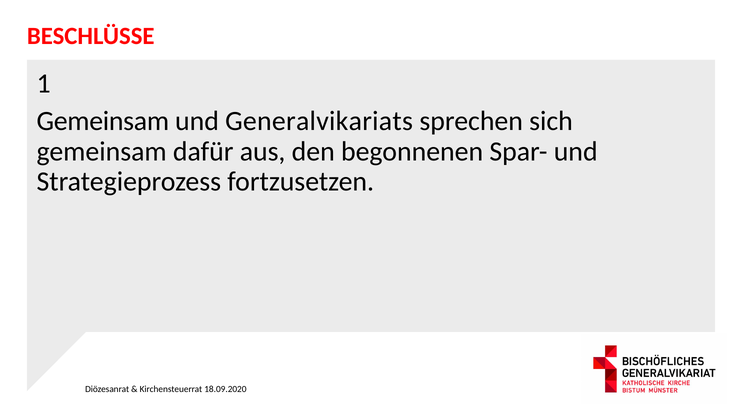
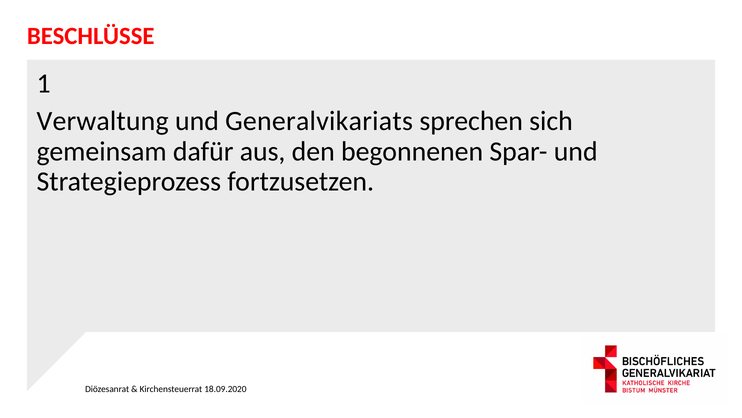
Gemeinsam at (103, 121): Gemeinsam -> Verwaltung
